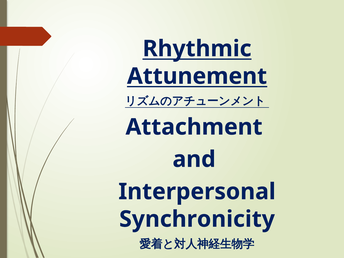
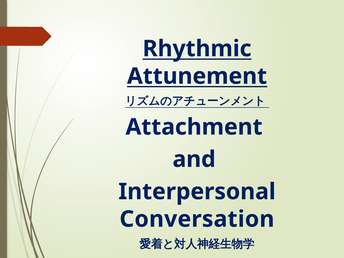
Synchronicity: Synchronicity -> Conversation
